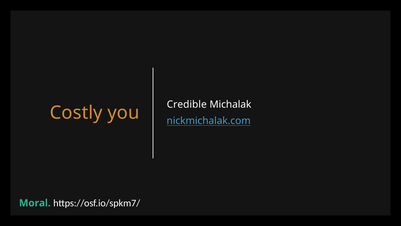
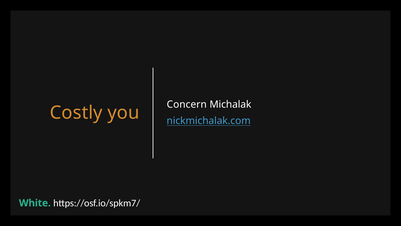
Credible: Credible -> Concern
Moral: Moral -> White
